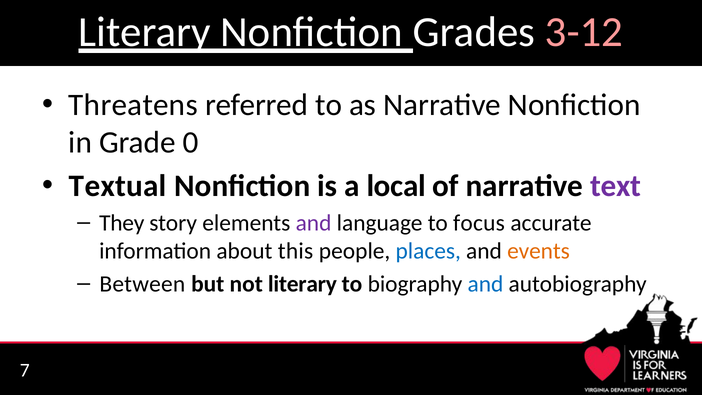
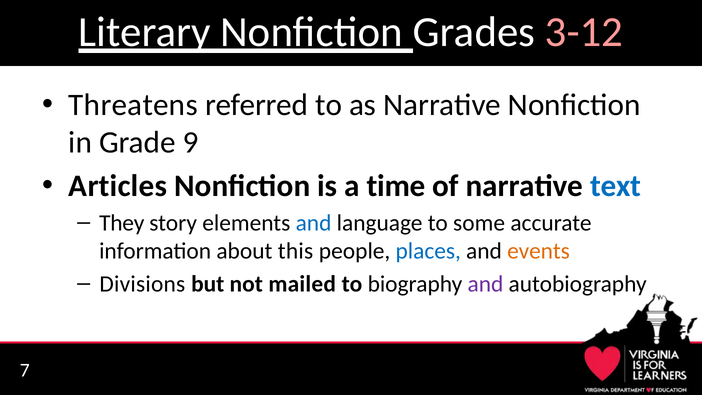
0: 0 -> 9
Textual: Textual -> Articles
local: local -> time
text colour: purple -> blue
and at (314, 223) colour: purple -> blue
focus: focus -> some
Between: Between -> Divisions
not literary: literary -> mailed
and at (485, 284) colour: blue -> purple
